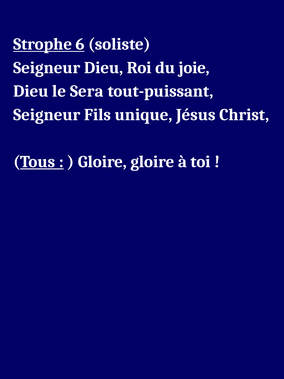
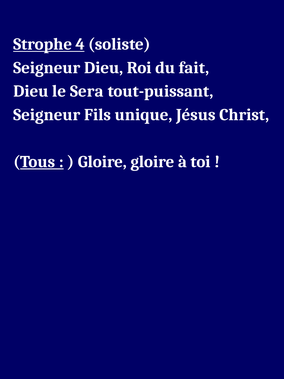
6: 6 -> 4
joie: joie -> fait
